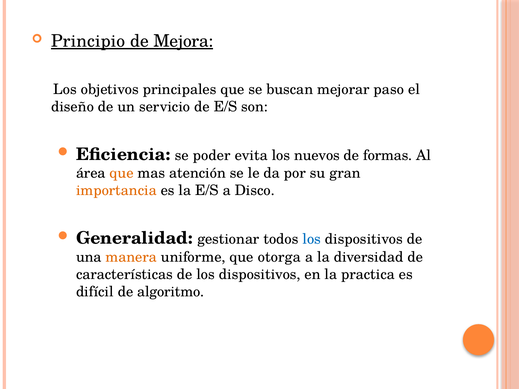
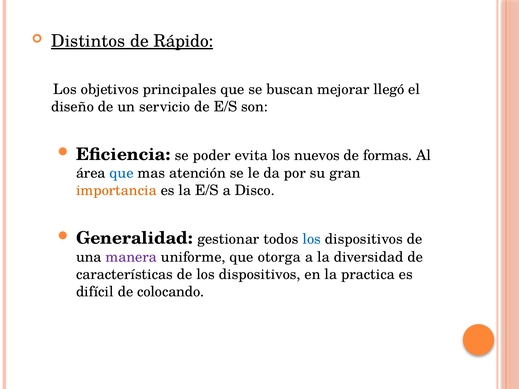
Principio: Principio -> Distintos
Mejora: Mejora -> Rápido
paso: paso -> llegó
que at (122, 173) colour: orange -> blue
manera colour: orange -> purple
algoritmo: algoritmo -> colocando
